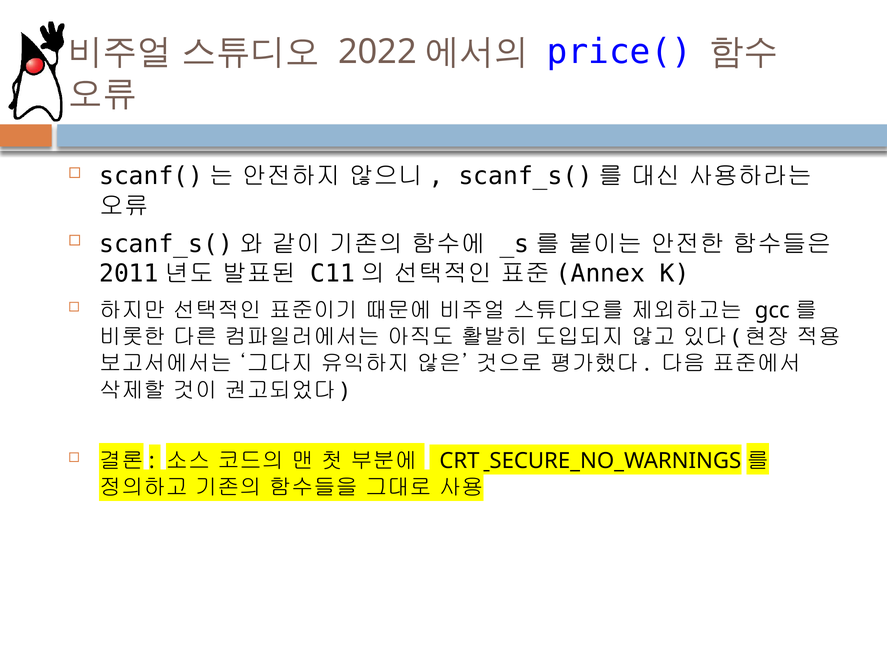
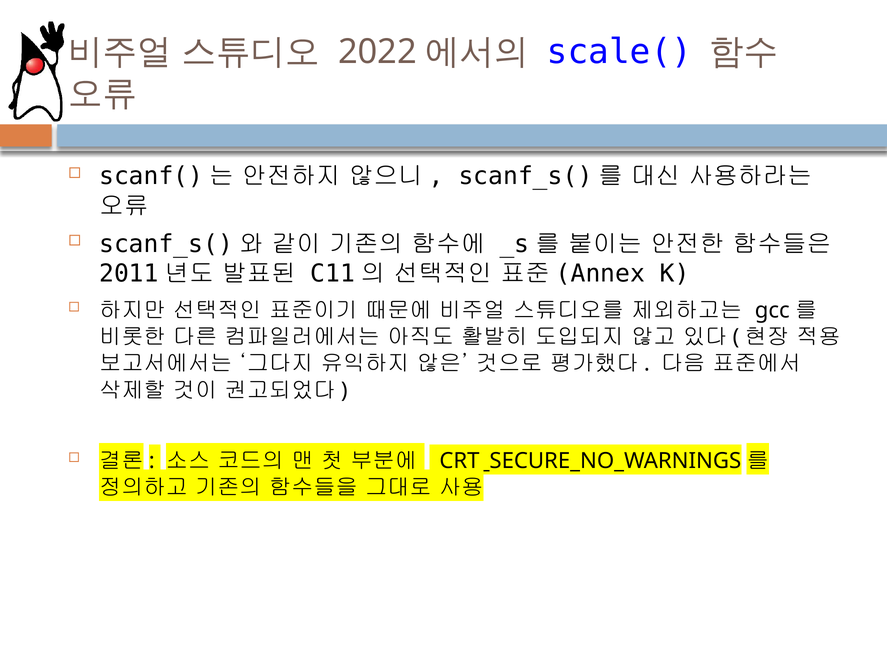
price(: price( -> scale(
